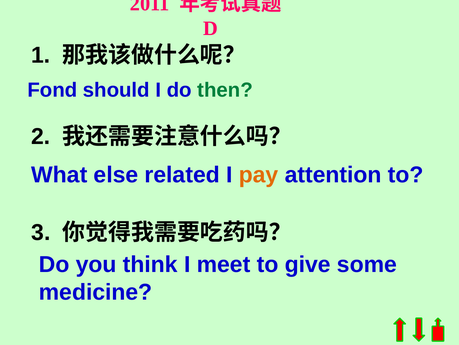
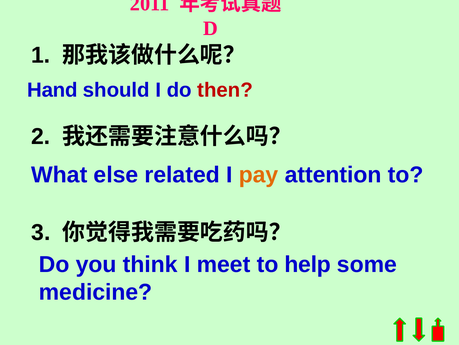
Fond: Fond -> Hand
then colour: green -> red
give: give -> help
